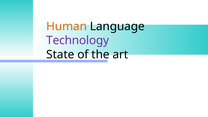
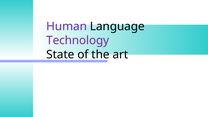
Human colour: orange -> purple
